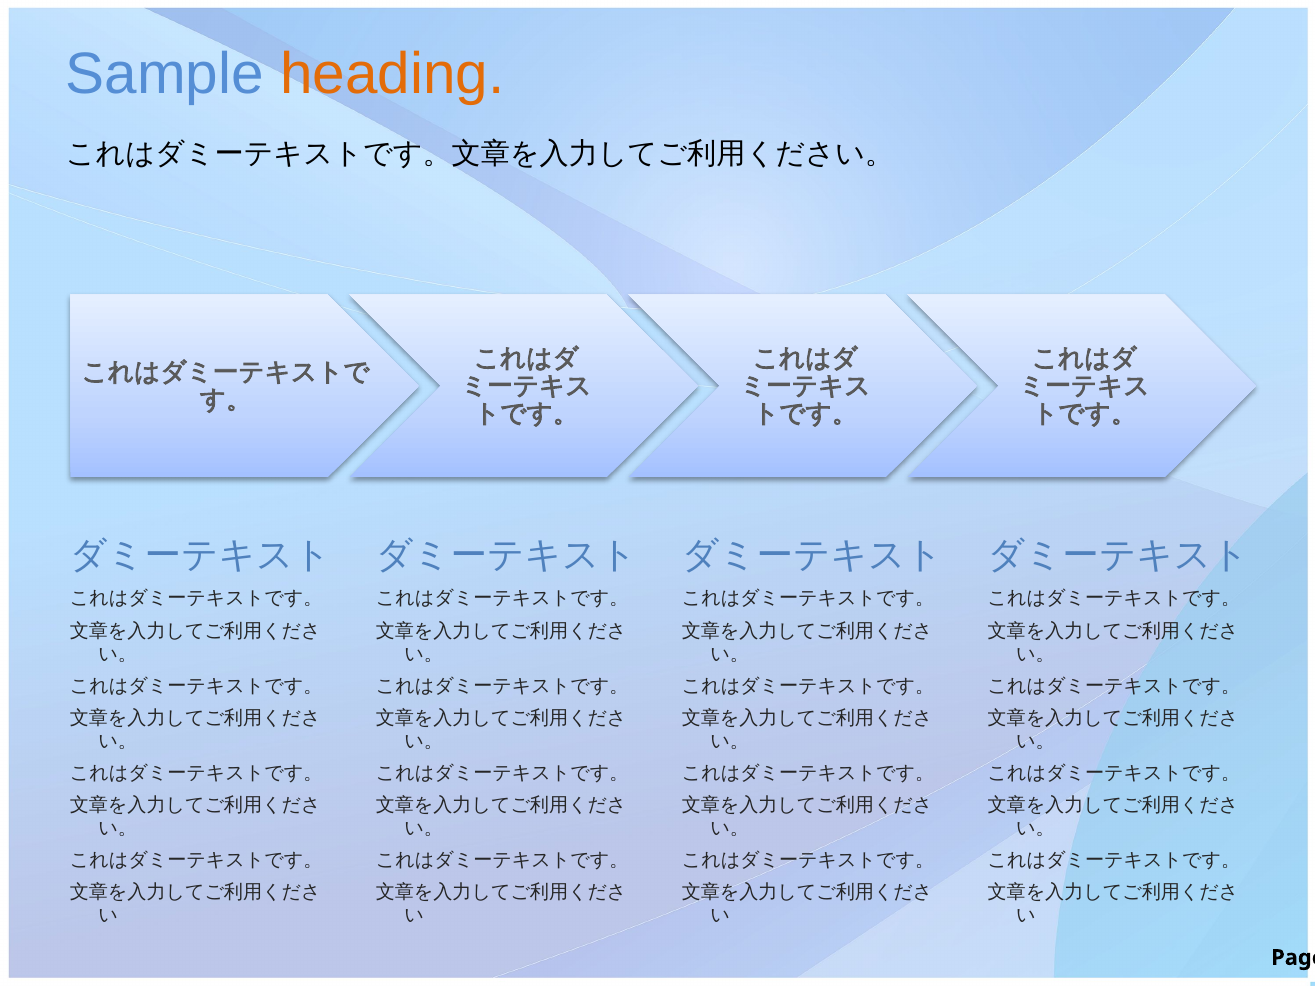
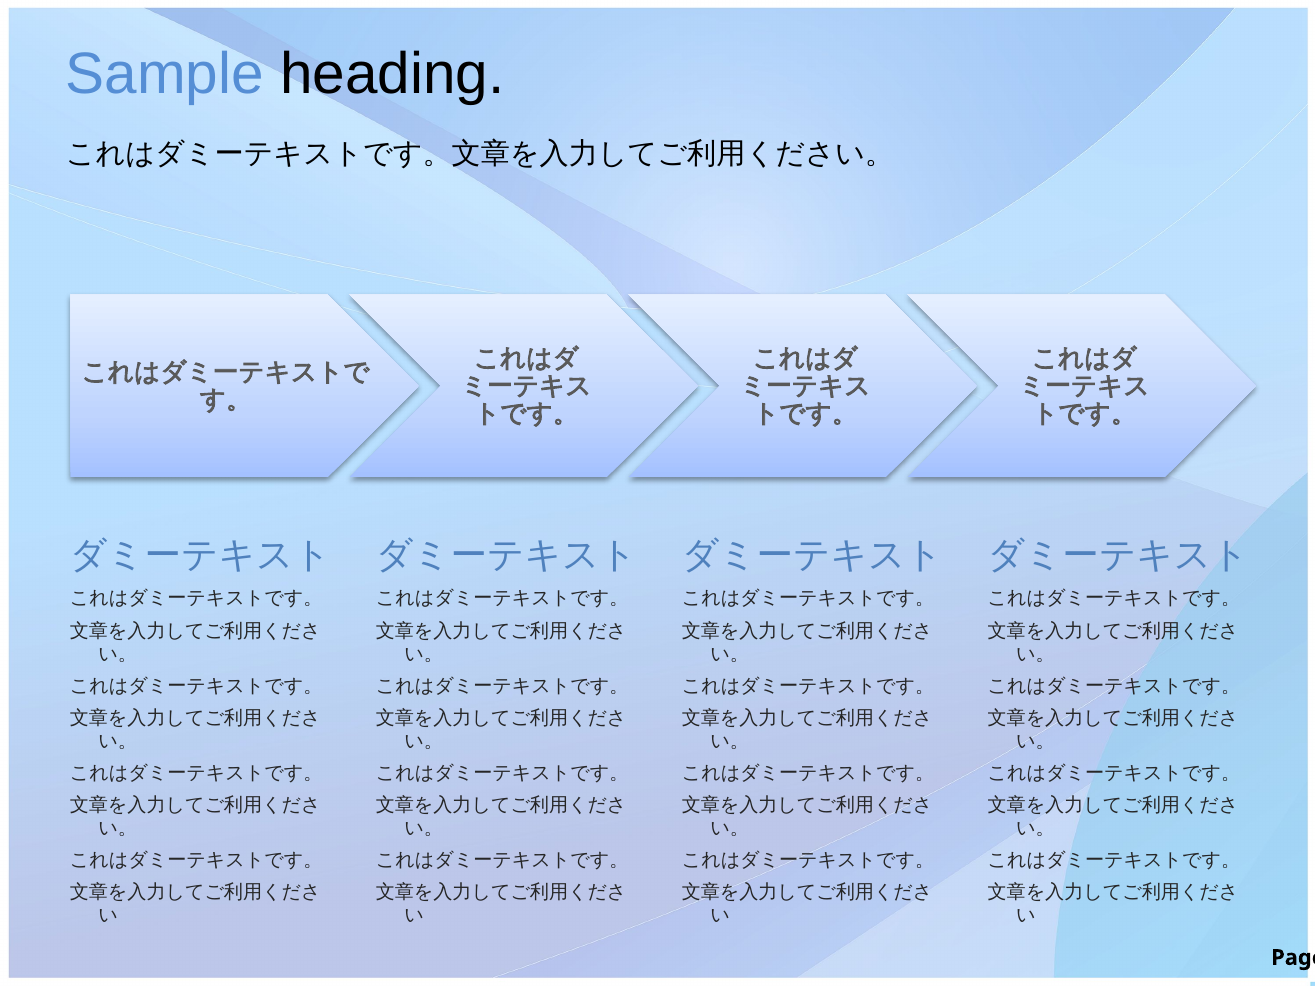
heading colour: orange -> black
